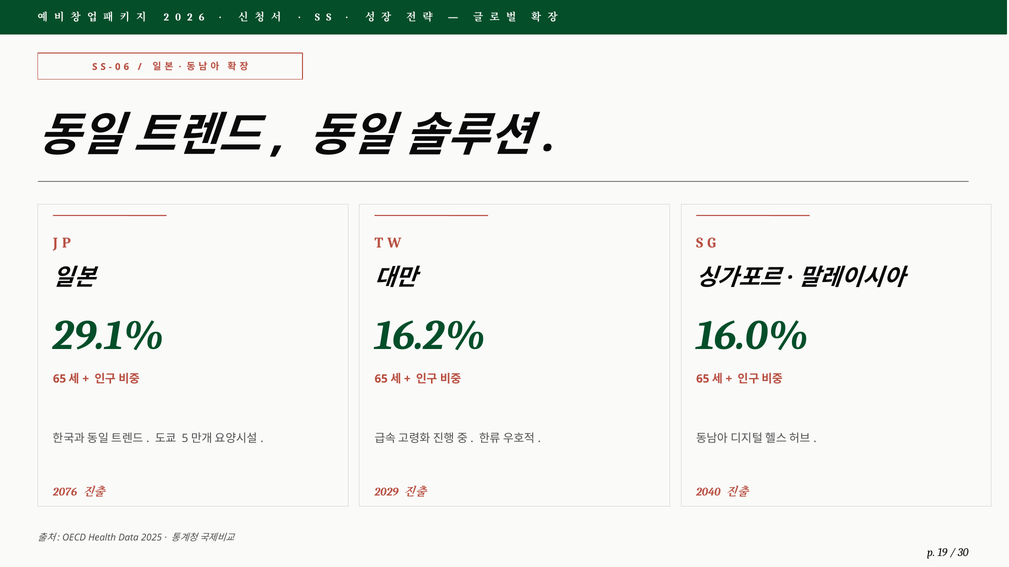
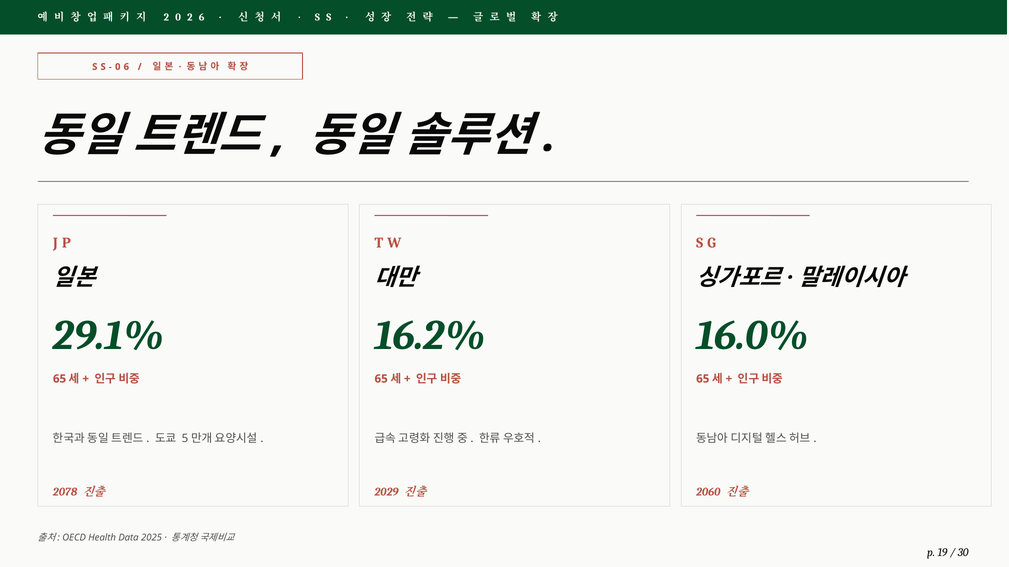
2076: 2076 -> 2078
2040: 2040 -> 2060
